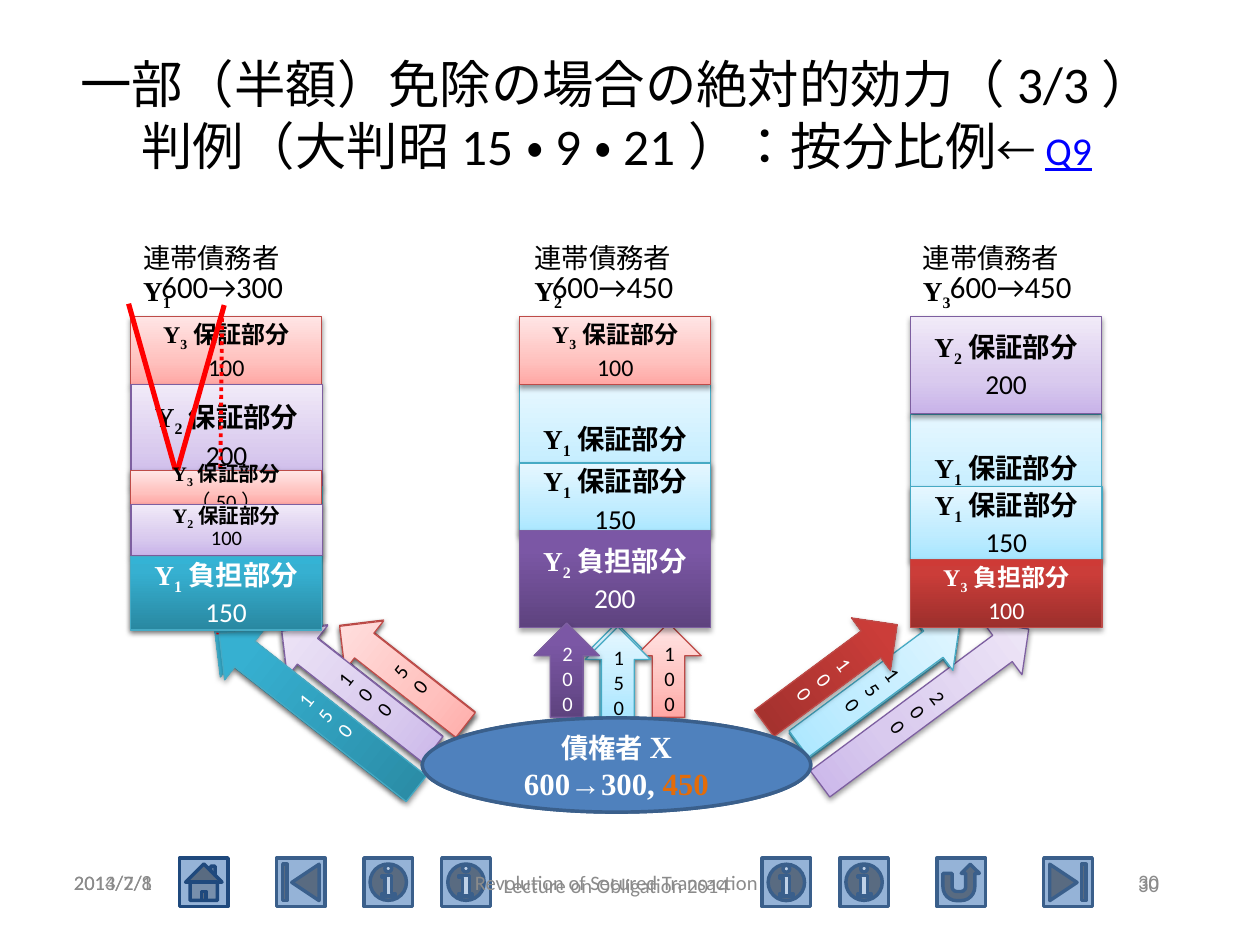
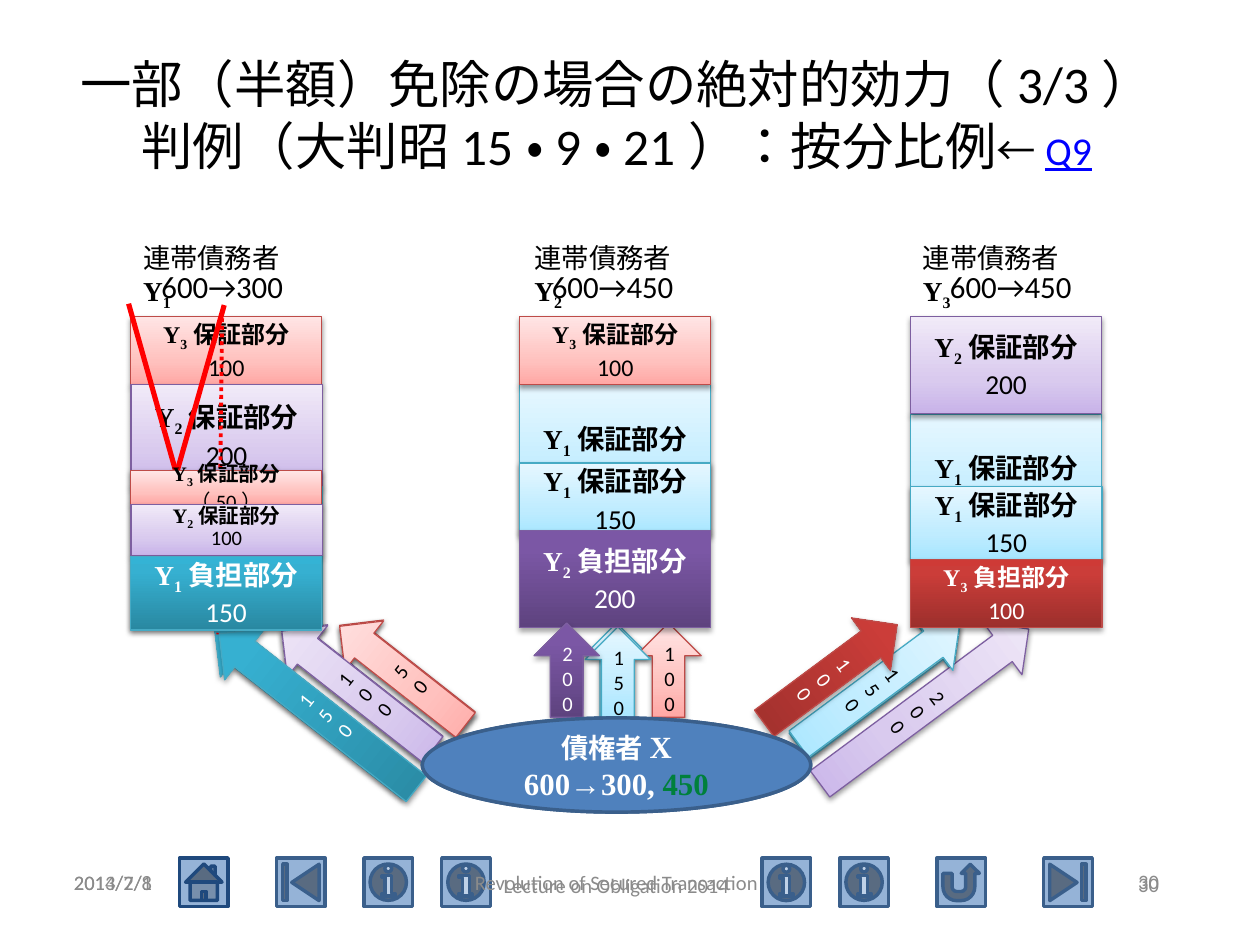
450 colour: orange -> green
